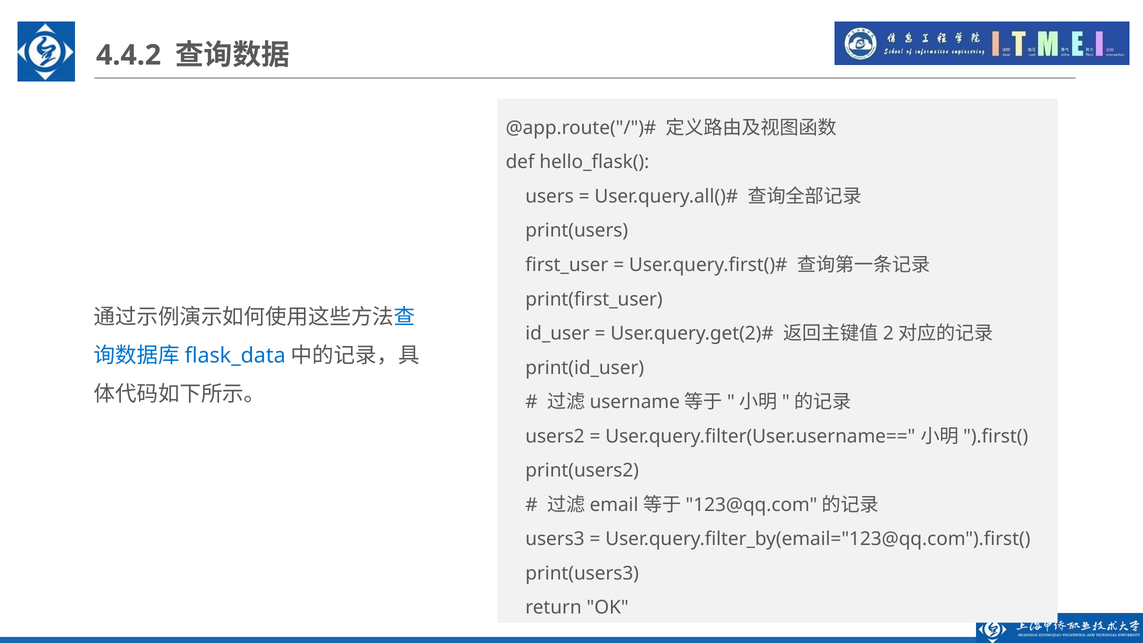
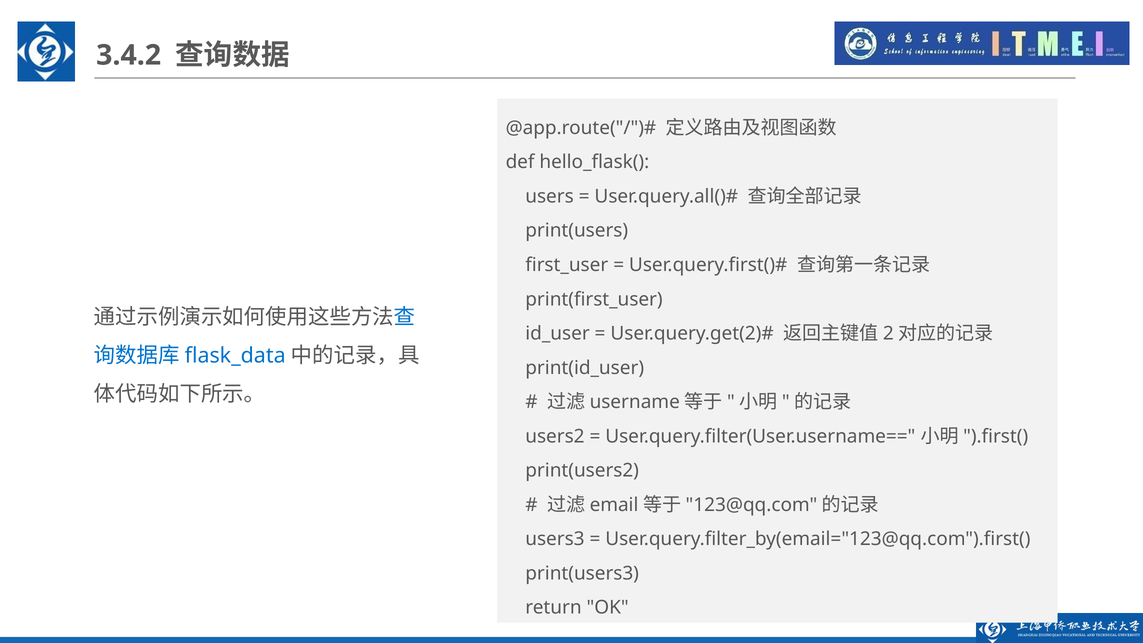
4.4.2: 4.4.2 -> 3.4.2
